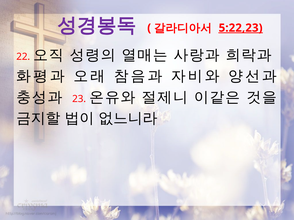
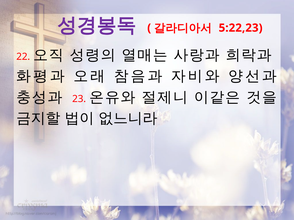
5:22,23 underline: present -> none
